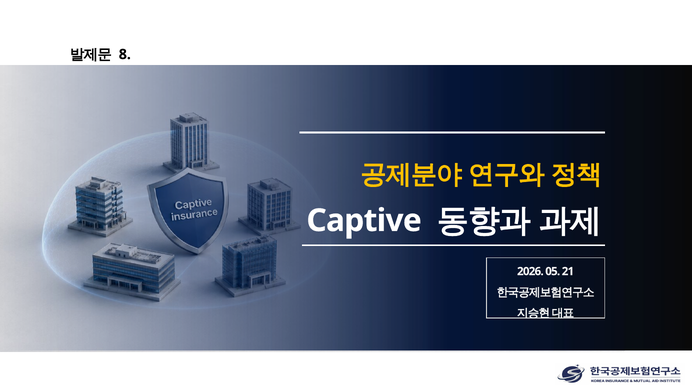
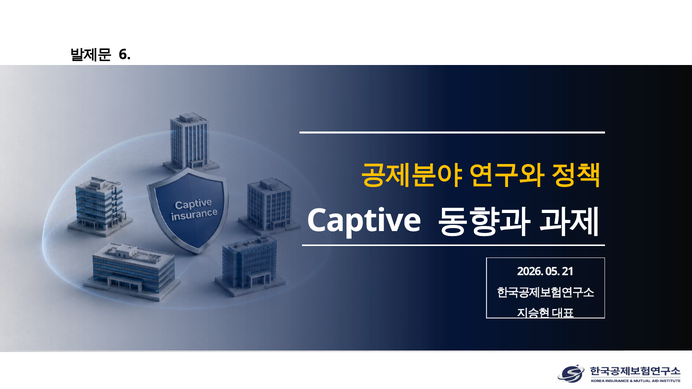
8: 8 -> 6
